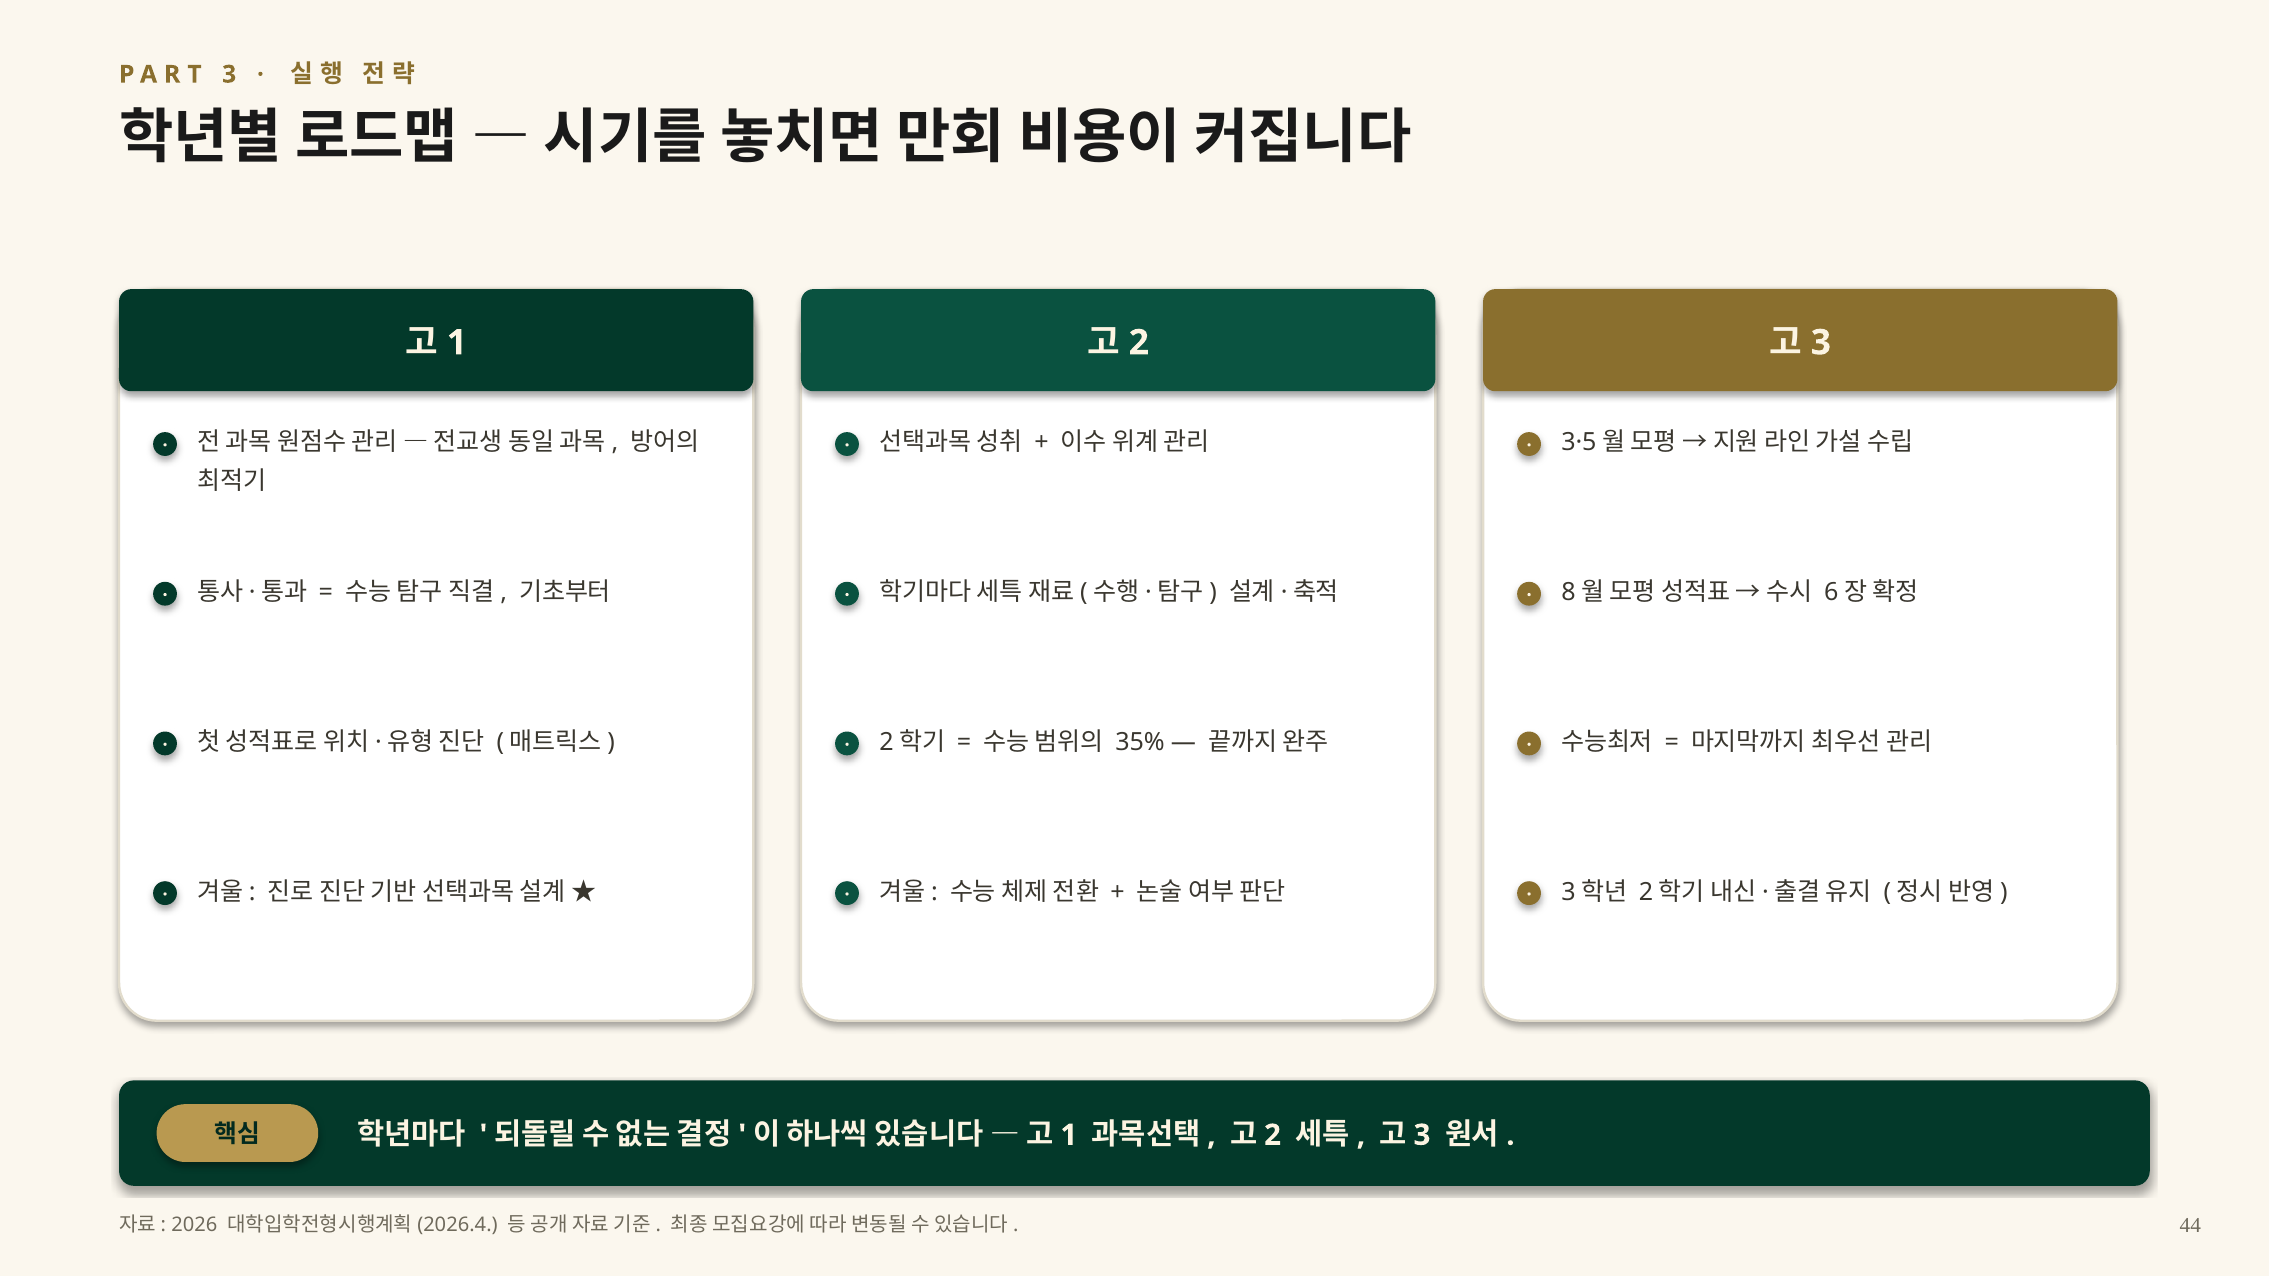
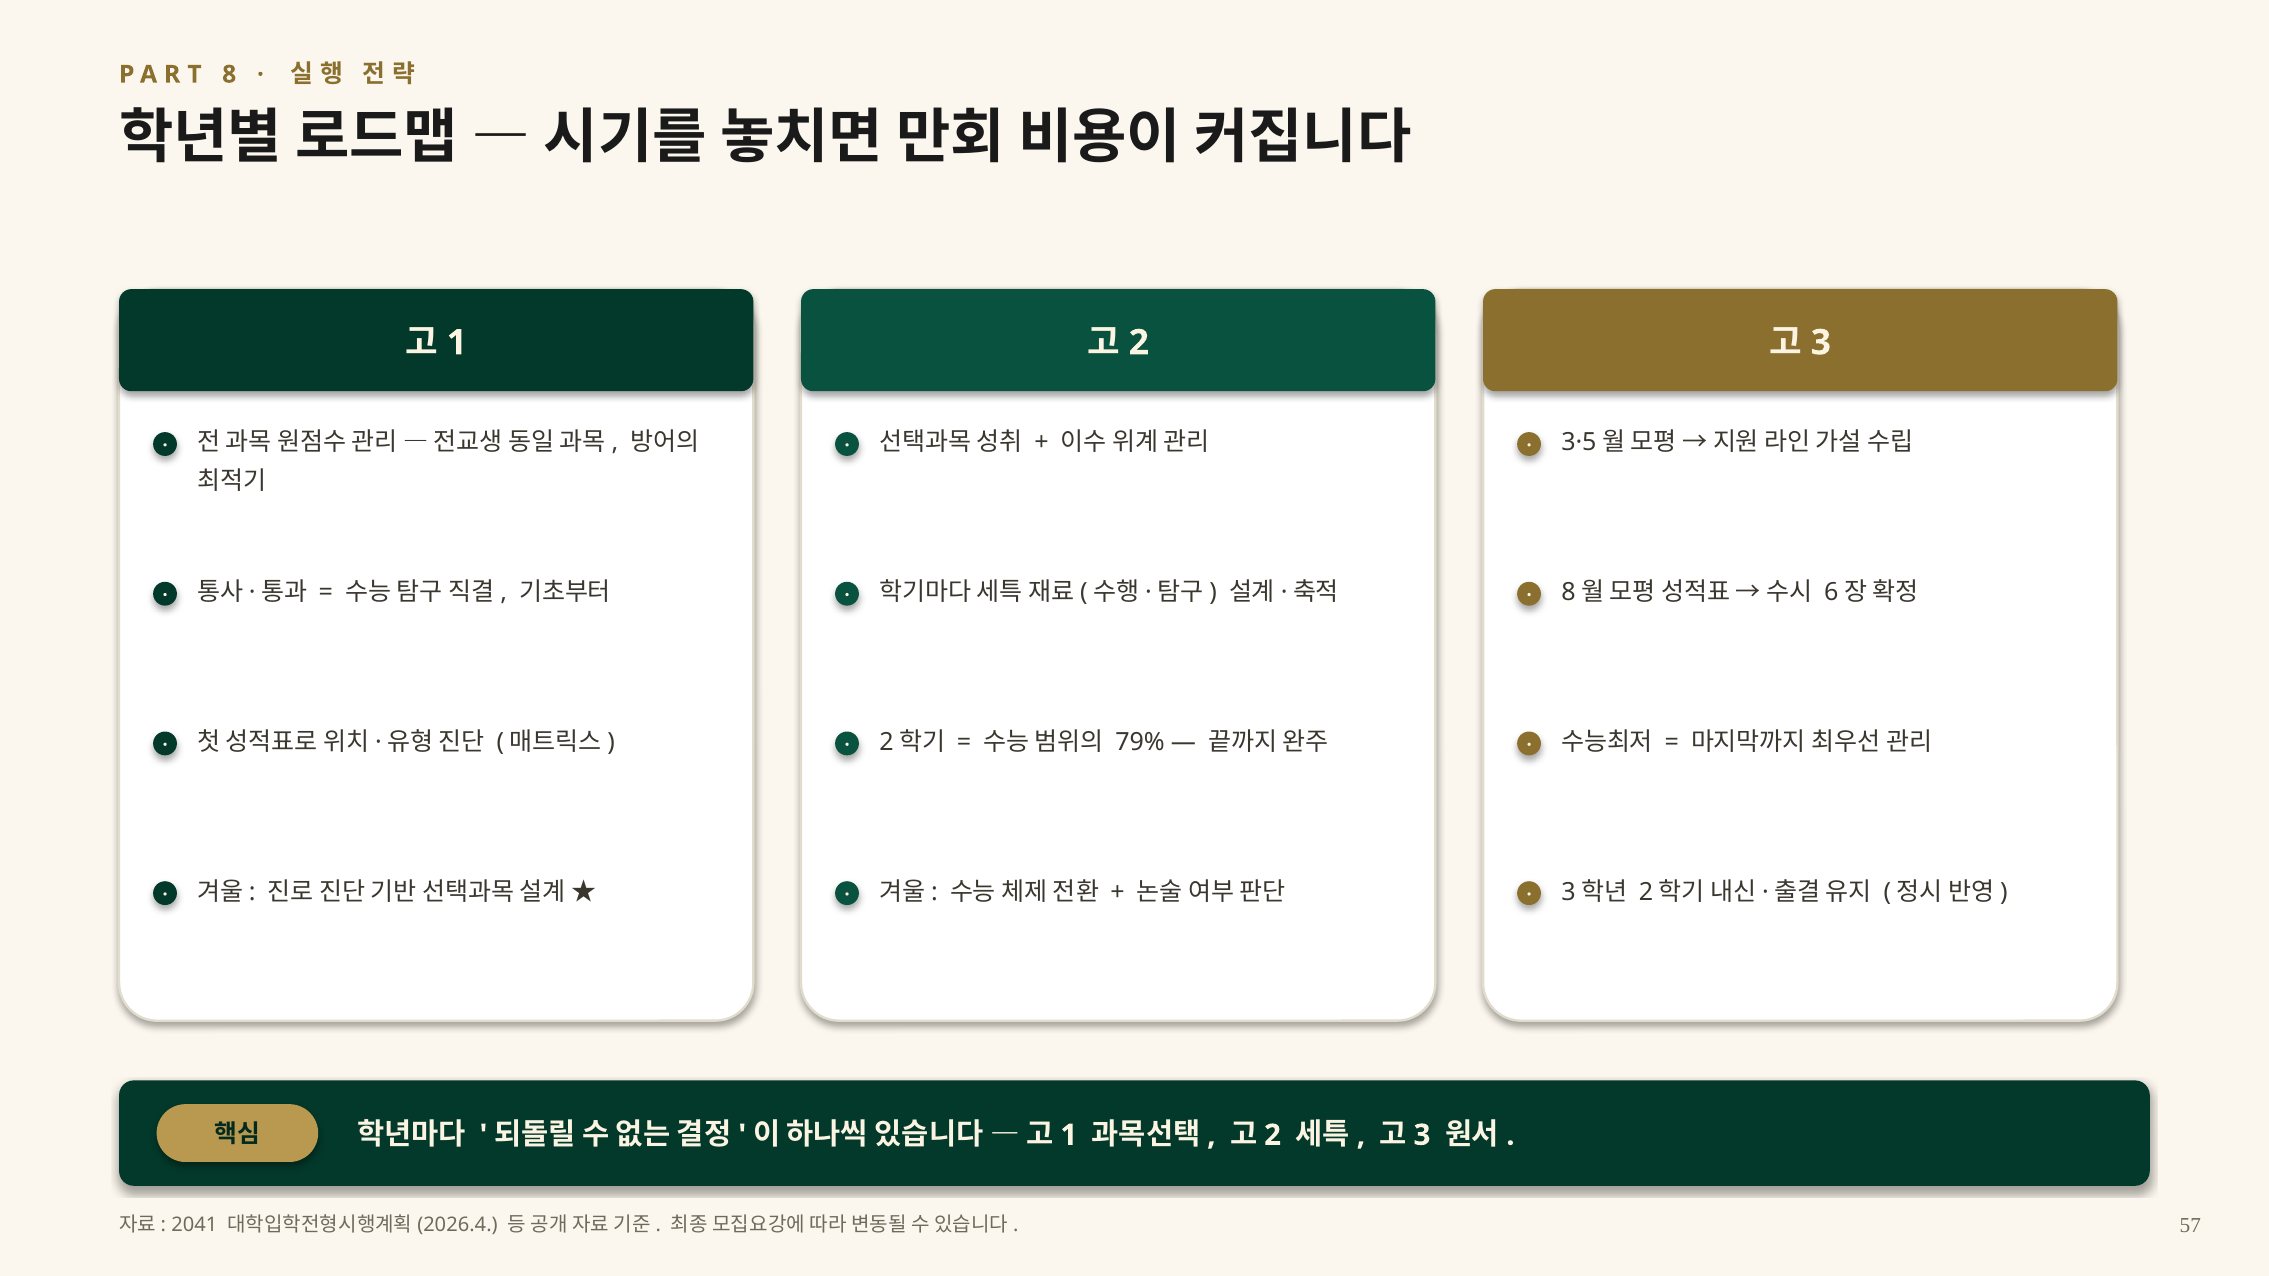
3 at (229, 74): 3 -> 8
35%: 35% -> 79%
2026: 2026 -> 2041
44: 44 -> 57
